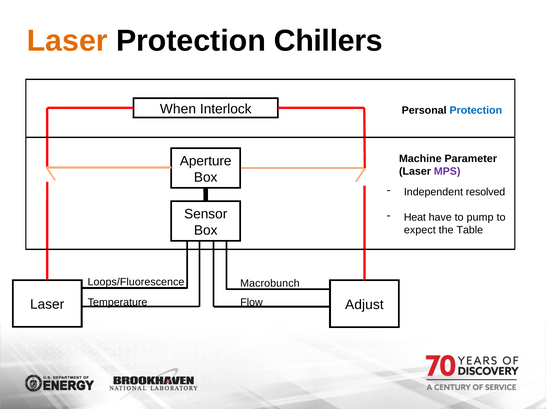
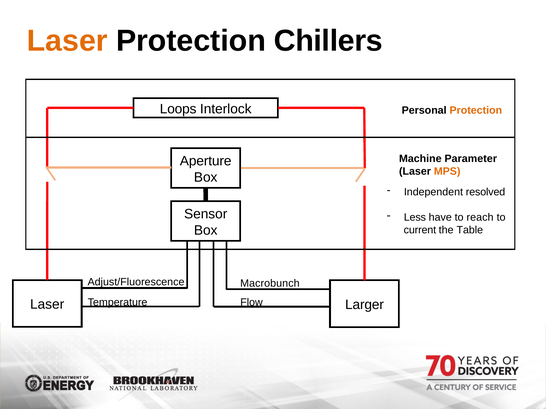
When: When -> Loops
Protection at (476, 111) colour: blue -> orange
MPS colour: purple -> orange
Heat: Heat -> Less
pump: pump -> reach
expect: expect -> current
Loops/Fluorescence: Loops/Fluorescence -> Adjust/Fluorescence
Adjust: Adjust -> Larger
